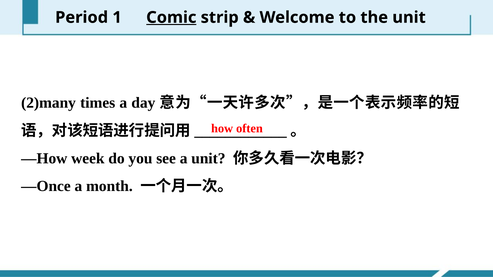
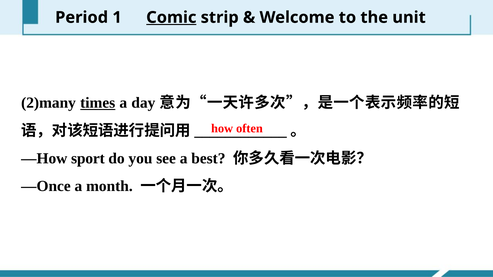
times underline: none -> present
week: week -> sport
a unit: unit -> best
